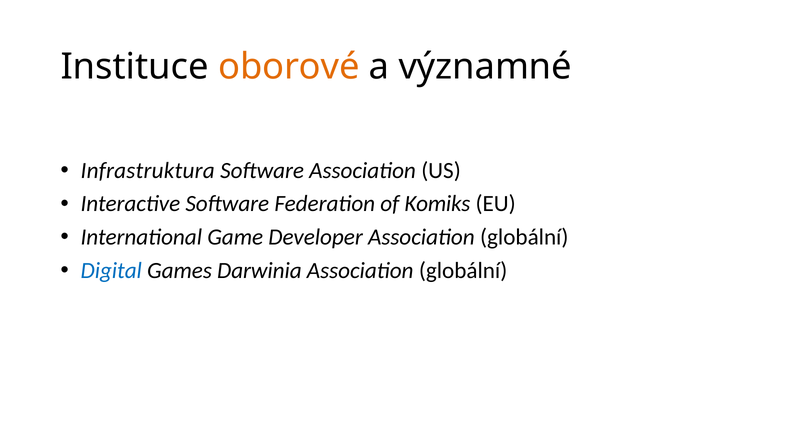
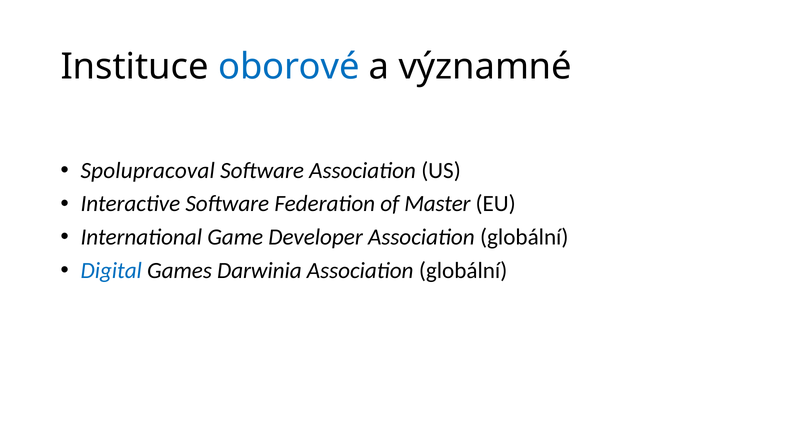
oborové colour: orange -> blue
Infrastruktura: Infrastruktura -> Spolupracoval
Komiks: Komiks -> Master
